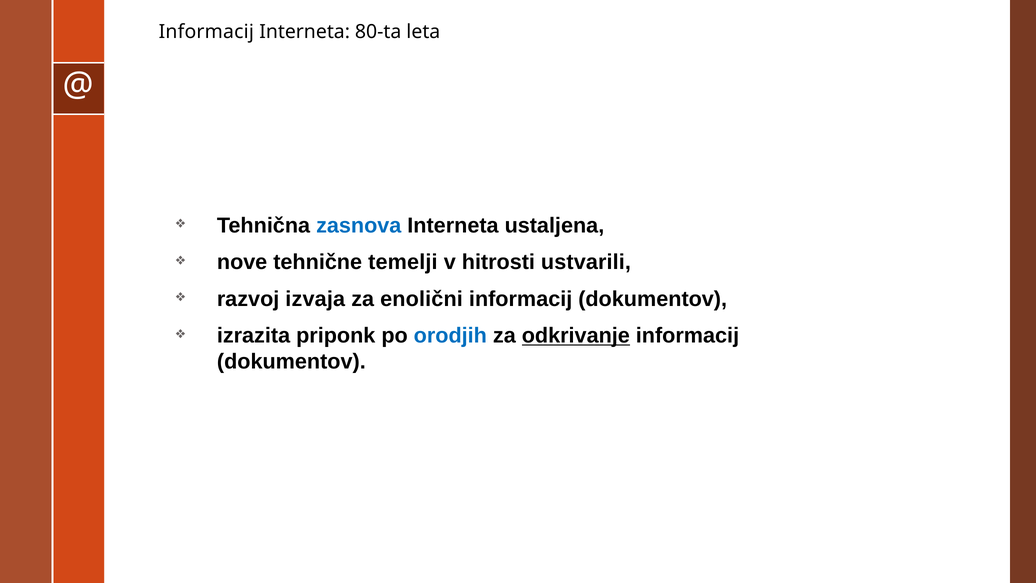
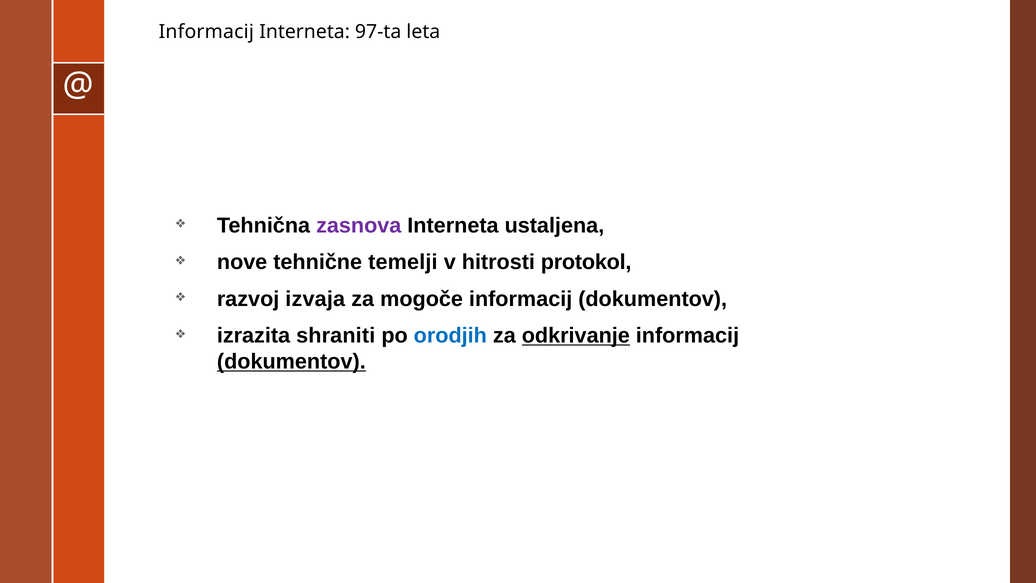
80-ta: 80-ta -> 97-ta
zasnova colour: blue -> purple
ustvarili: ustvarili -> protokol
enolični: enolični -> mogoče
priponk: priponk -> shraniti
dokumentov at (291, 362) underline: none -> present
